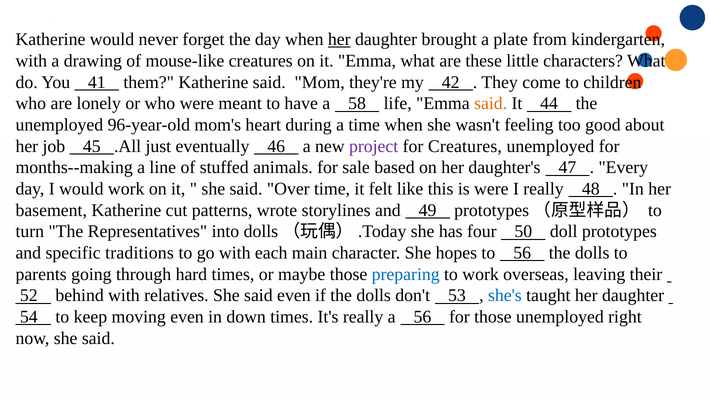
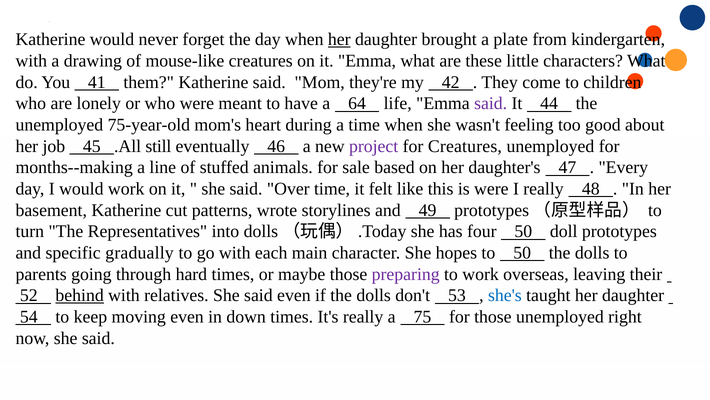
58: 58 -> 64
said at (491, 103) colour: orange -> purple
96-year-old: 96-year-old -> 75-year-old
just: just -> still
traditions: traditions -> gradually
to 56: 56 -> 50
preparing colour: blue -> purple
behind underline: none -> present
a 56: 56 -> 75
